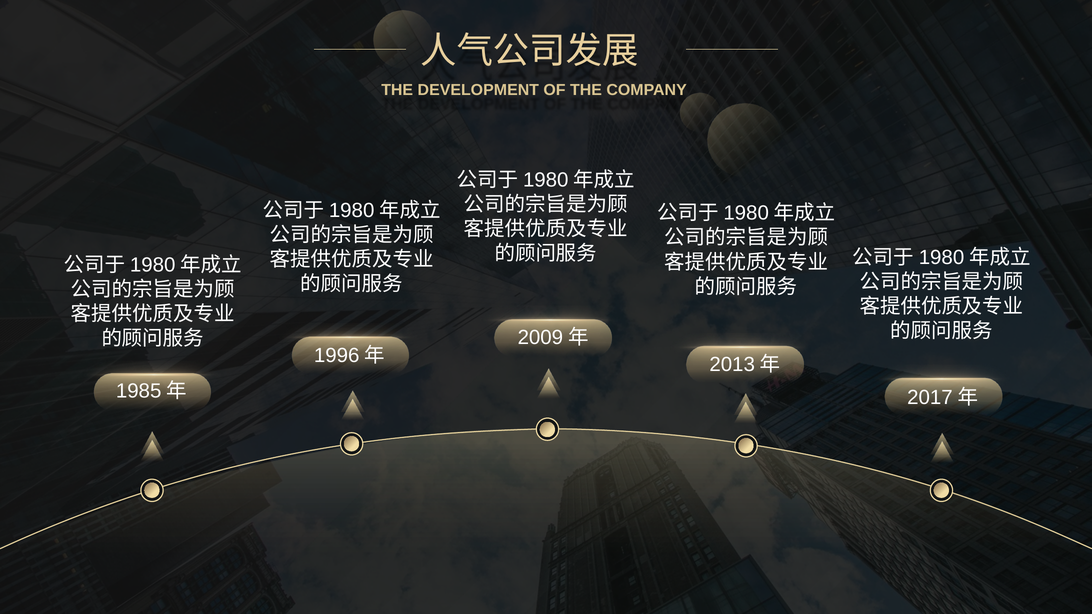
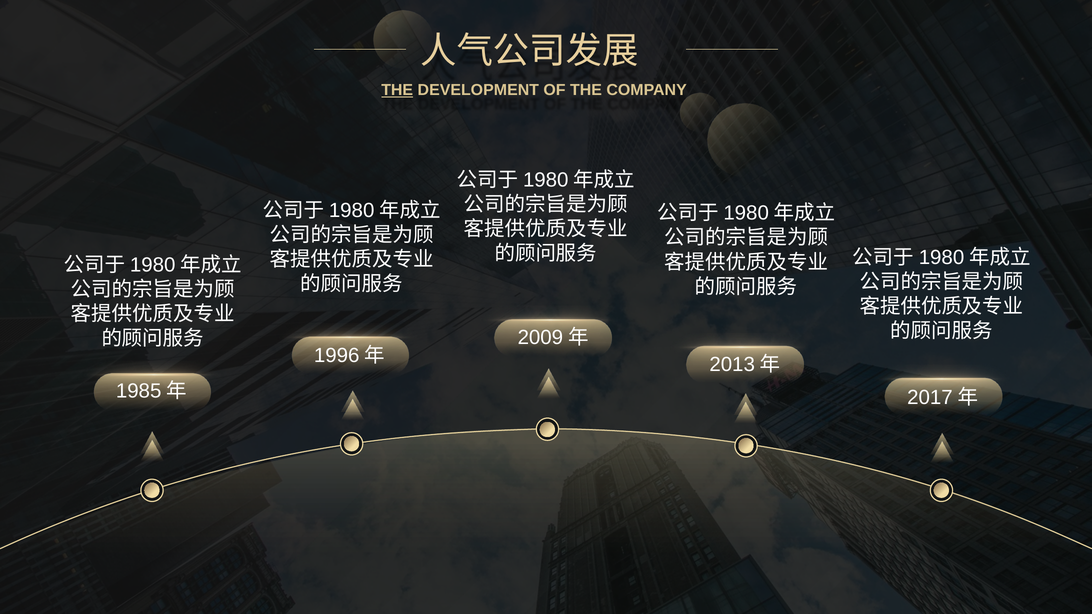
THE at (397, 90) underline: none -> present
